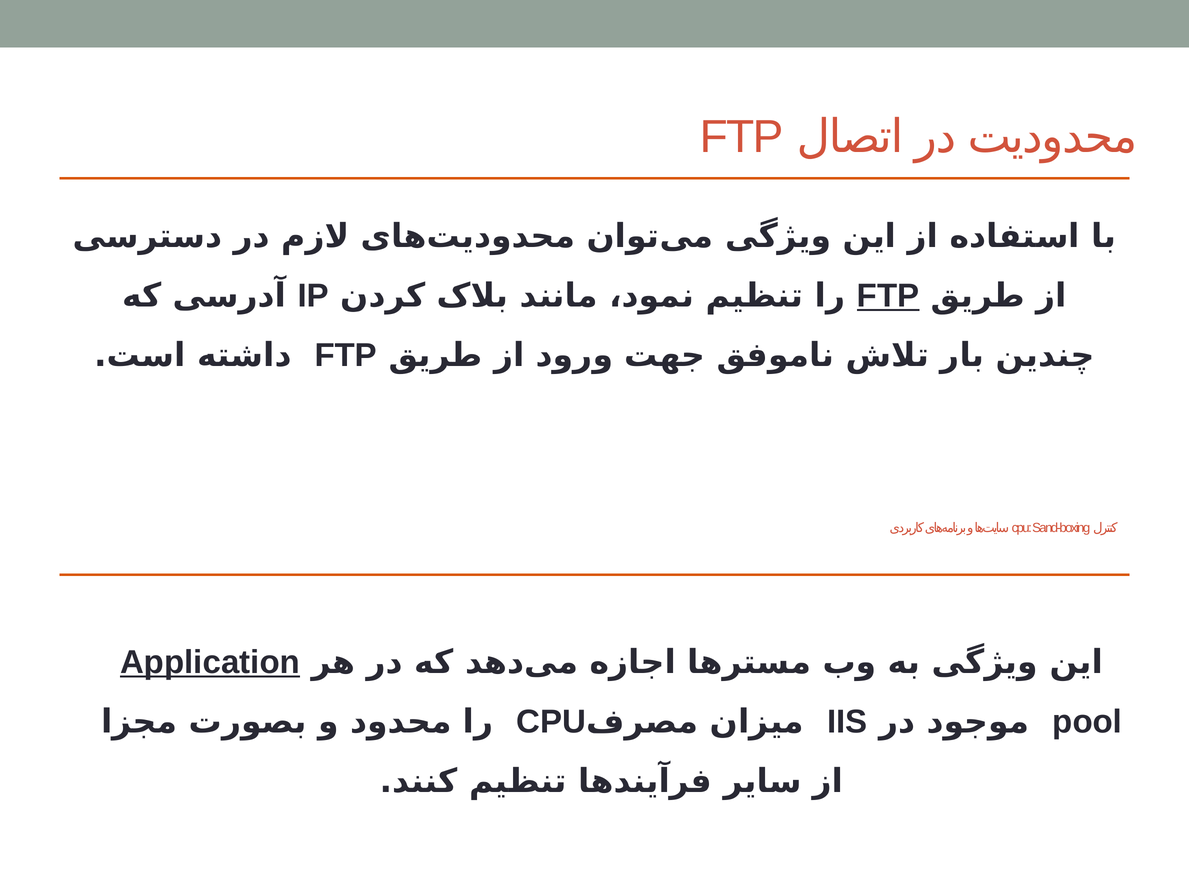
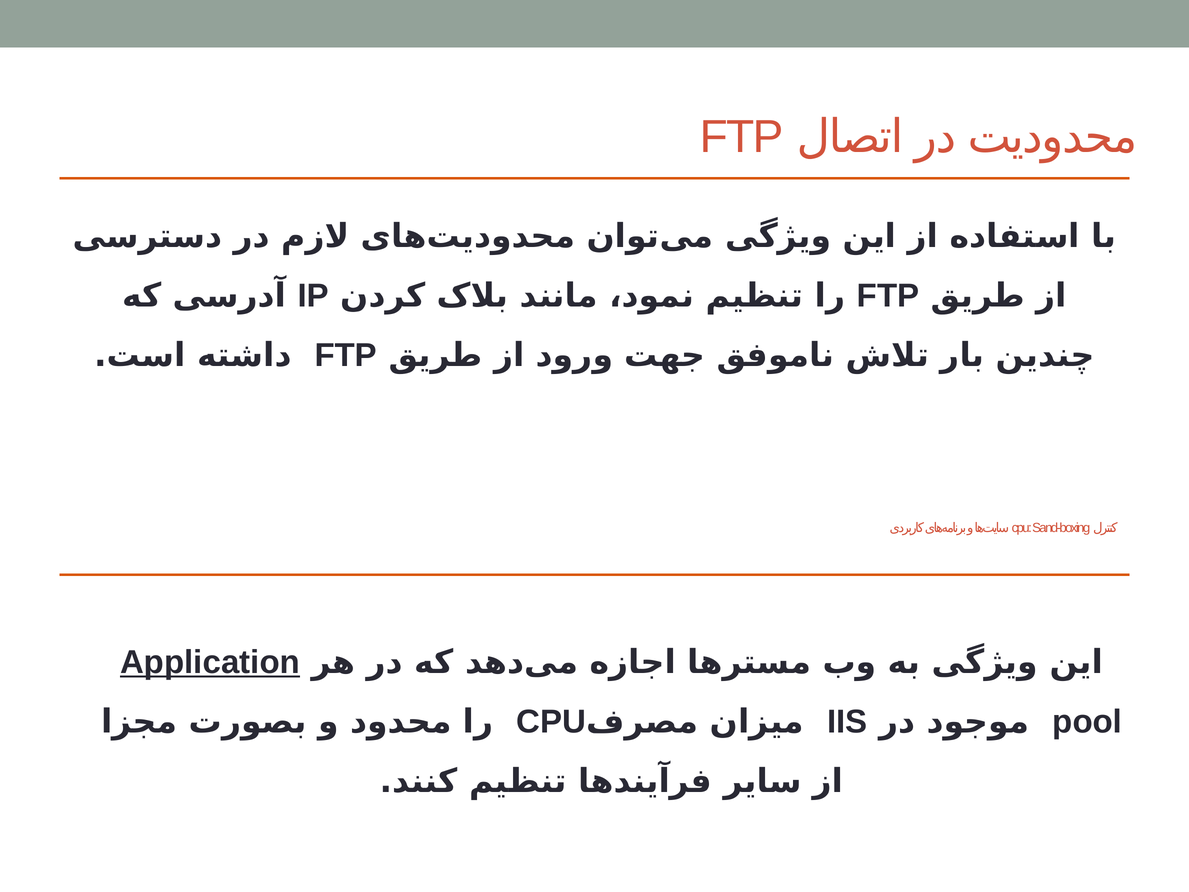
FTP at (888, 296) underline: present -> none
